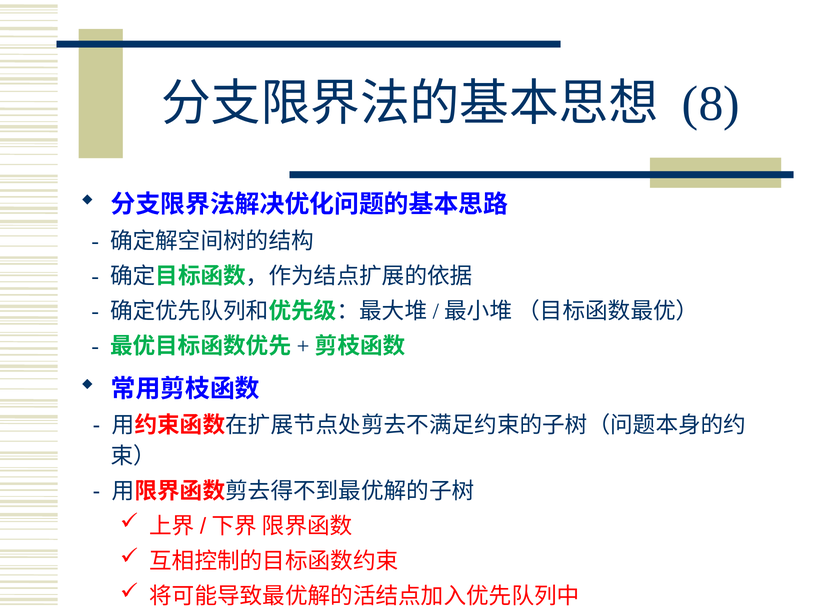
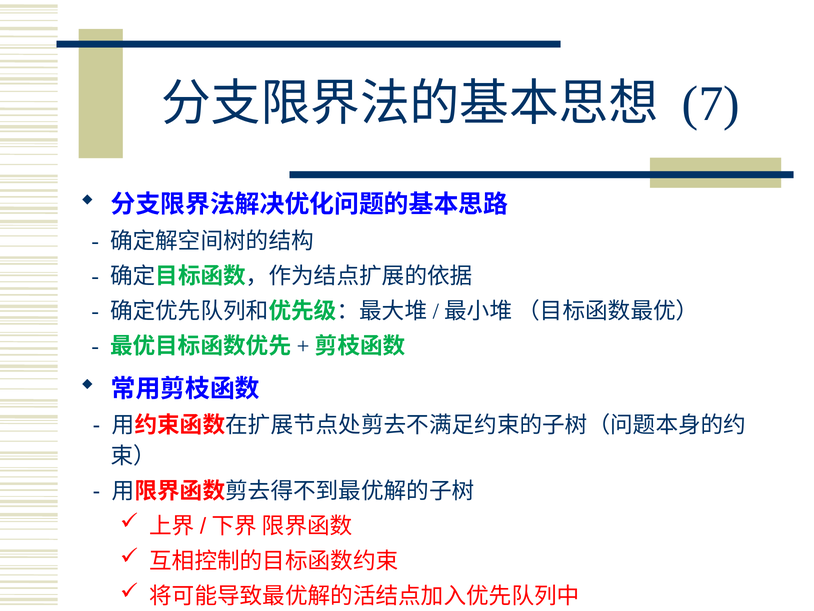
8: 8 -> 7
